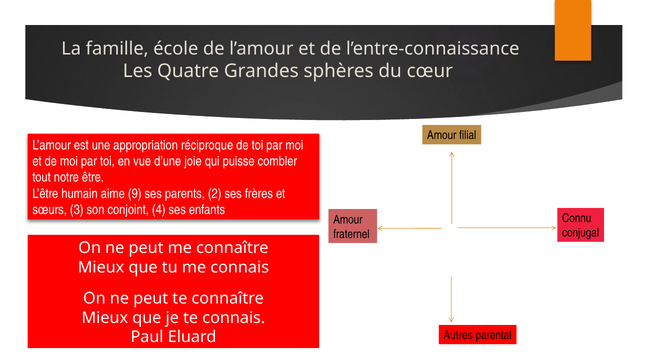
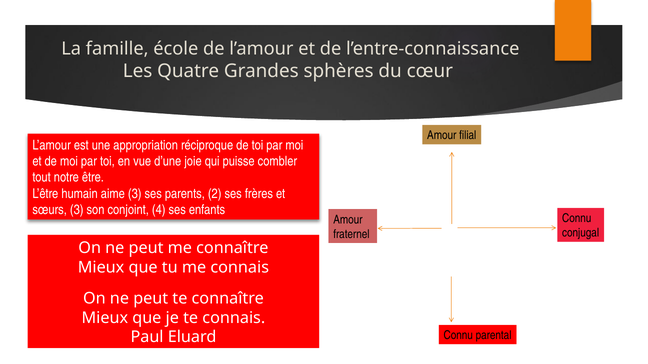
aime 9: 9 -> 3
Autres at (458, 336): Autres -> Connu
